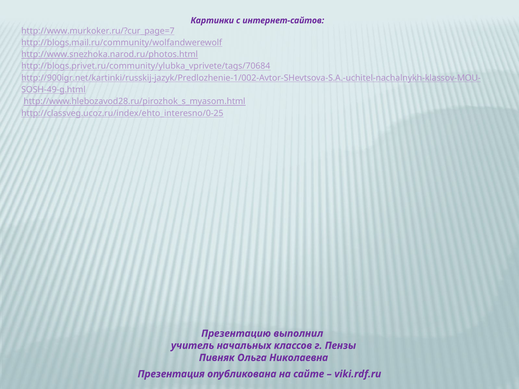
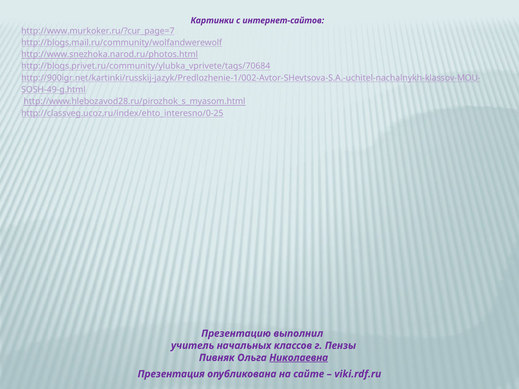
Николаевна underline: none -> present
